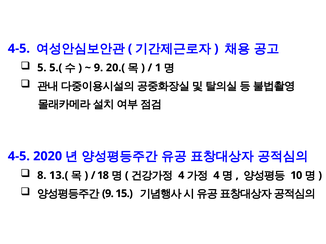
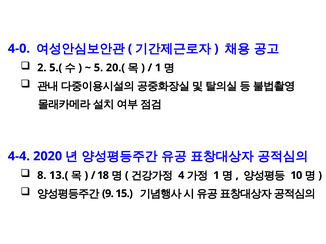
4-5 at (19, 49): 4-5 -> 4-0
5: 5 -> 2
9 at (98, 68): 9 -> 5
4-5 at (19, 156): 4-5 -> 4-4
4 at (216, 176): 4 -> 1
